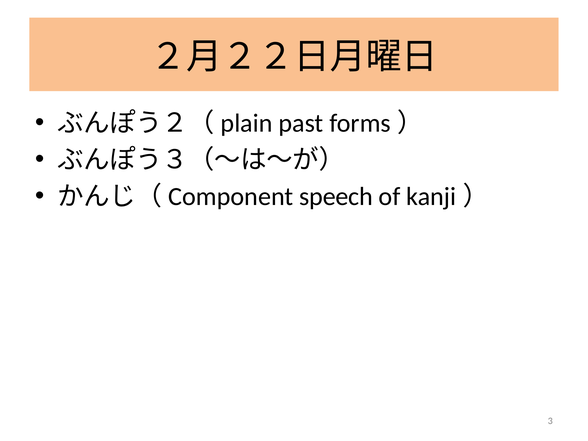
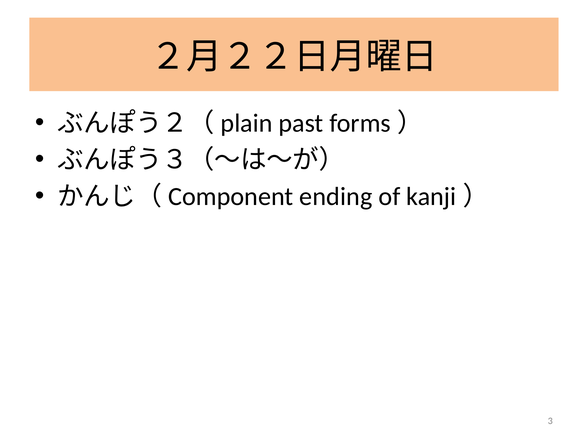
speech: speech -> ending
